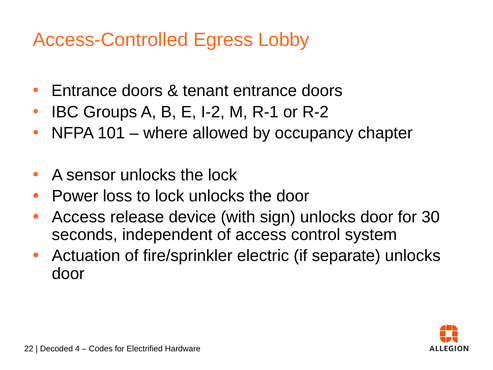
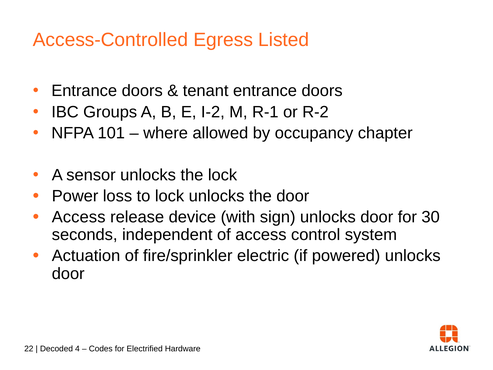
Lobby: Lobby -> Listed
separate: separate -> powered
